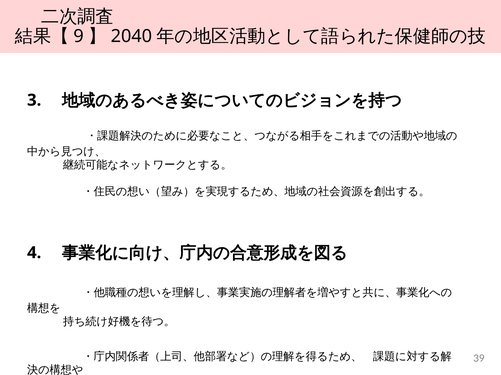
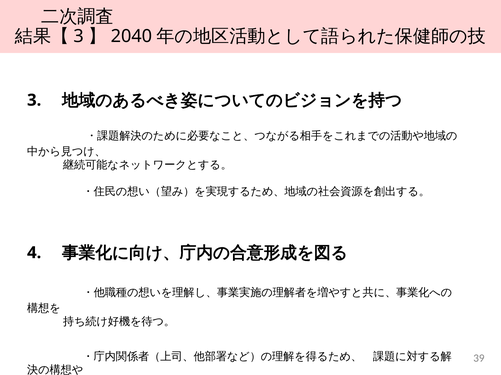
9 at (79, 36): 9 -> 3
